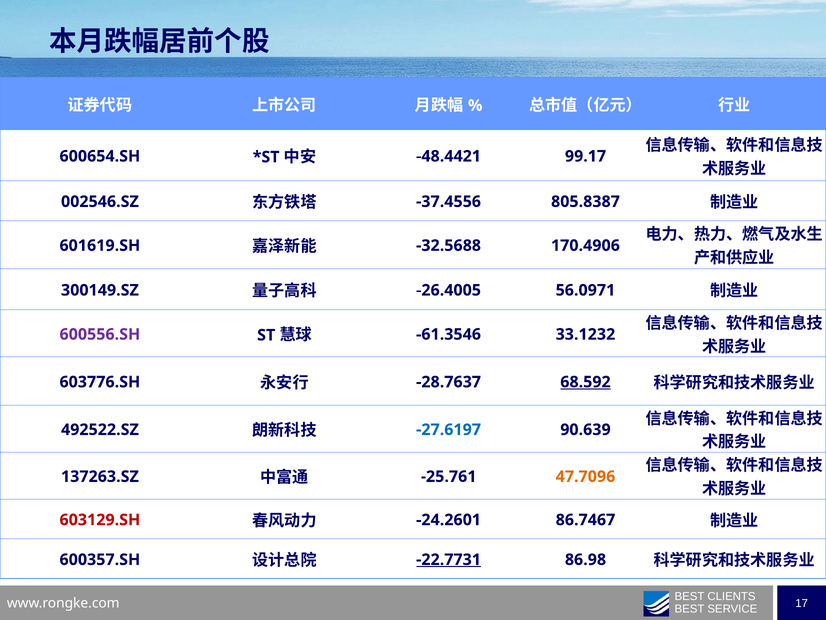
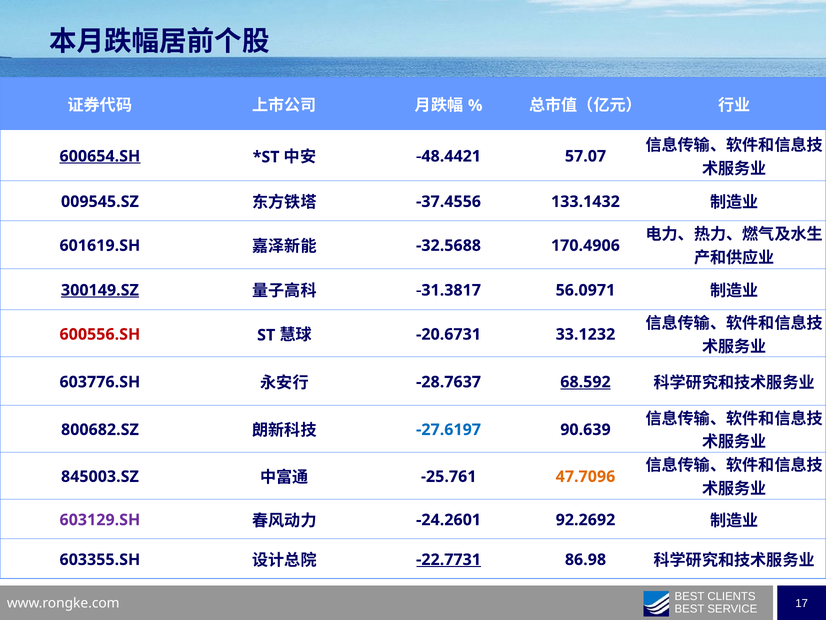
600654.SH underline: none -> present
99.17: 99.17 -> 57.07
002546.SZ: 002546.SZ -> 009545.SZ
805.8387: 805.8387 -> 133.1432
300149.SZ underline: none -> present
-26.4005: -26.4005 -> -31.3817
600556.SH colour: purple -> red
-61.3546: -61.3546 -> -20.6731
492522.SZ: 492522.SZ -> 800682.SZ
137263.SZ: 137263.SZ -> 845003.SZ
603129.SH colour: red -> purple
86.7467: 86.7467 -> 92.2692
600357.SH: 600357.SH -> 603355.SH
